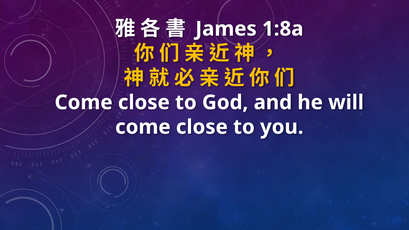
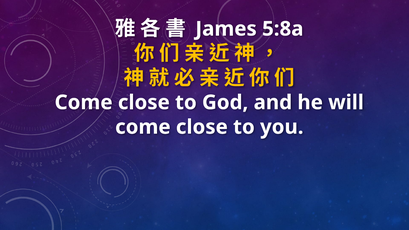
1:8a: 1:8a -> 5:8a
